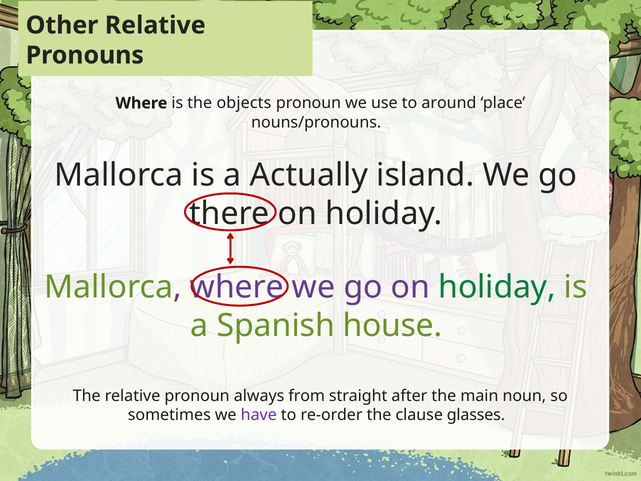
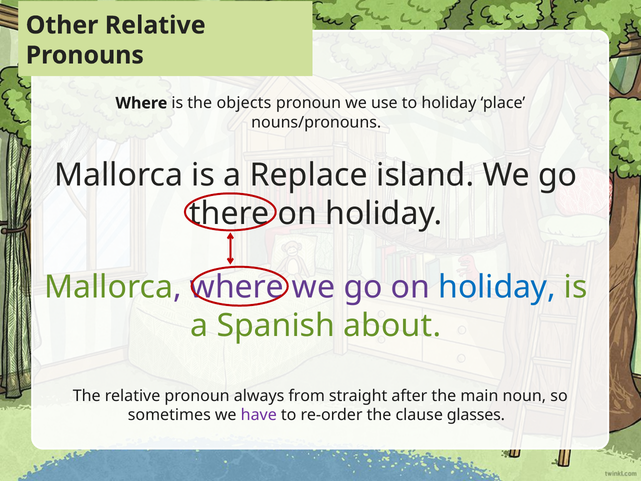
to around: around -> holiday
Actually: Actually -> Replace
holiday at (497, 287) colour: green -> blue
house: house -> about
